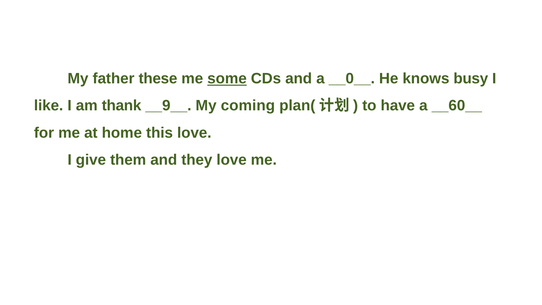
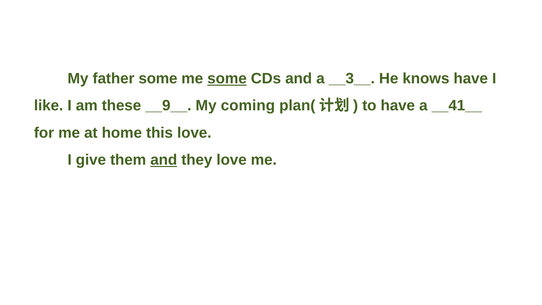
father these: these -> some
__0__: __0__ -> __3__
knows busy: busy -> have
thank: thank -> these
__60__: __60__ -> __41__
and at (164, 160) underline: none -> present
